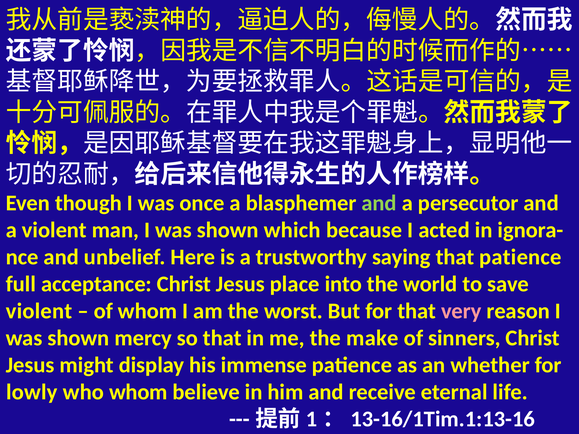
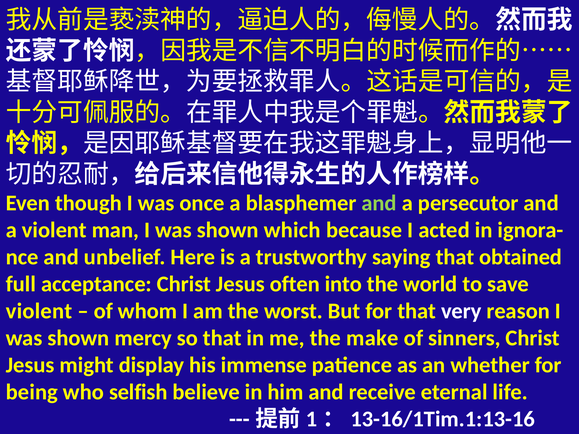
that patience: patience -> obtained
place: place -> often
very colour: pink -> white
lowly: lowly -> being
who whom: whom -> selfish
